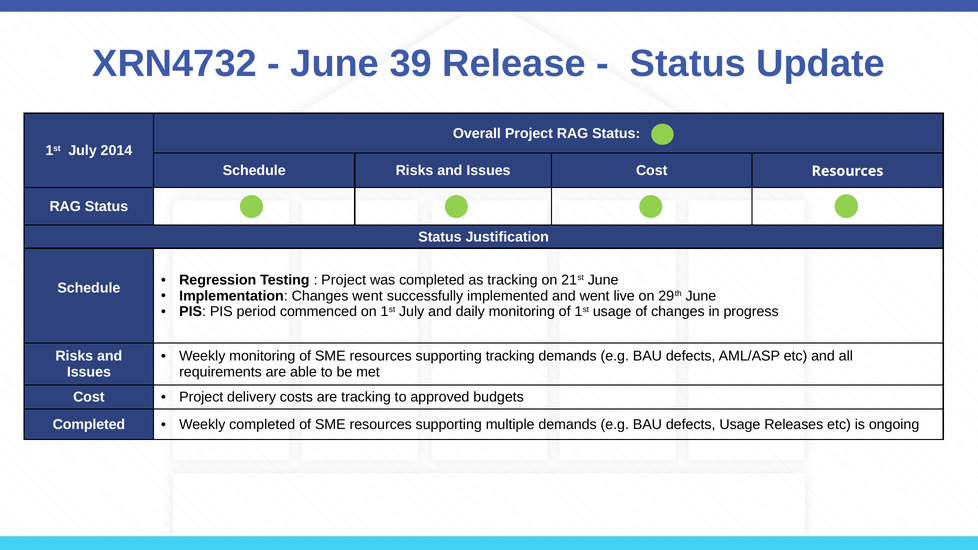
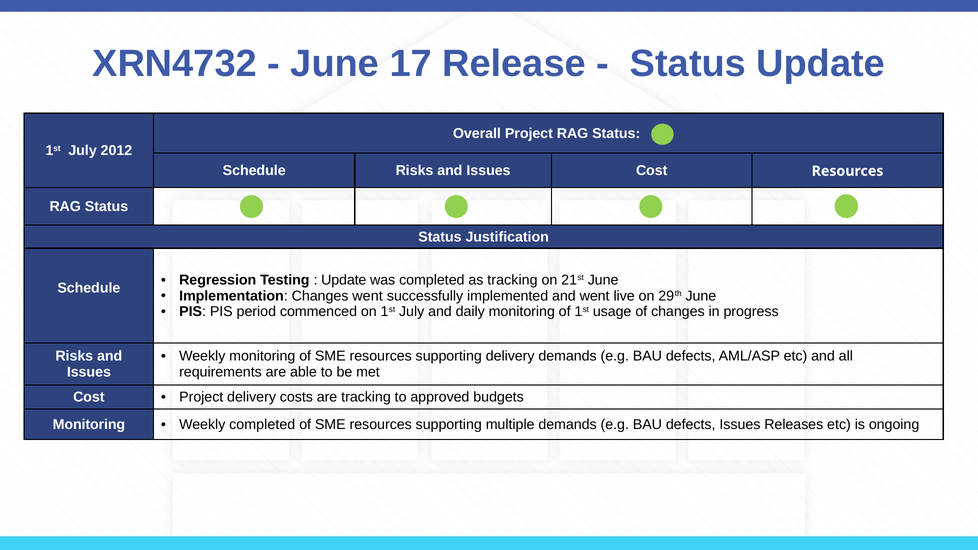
39: 39 -> 17
2014: 2014 -> 2012
Project at (344, 280): Project -> Update
supporting tracking: tracking -> delivery
Completed at (89, 425): Completed -> Monitoring
defects Usage: Usage -> Issues
